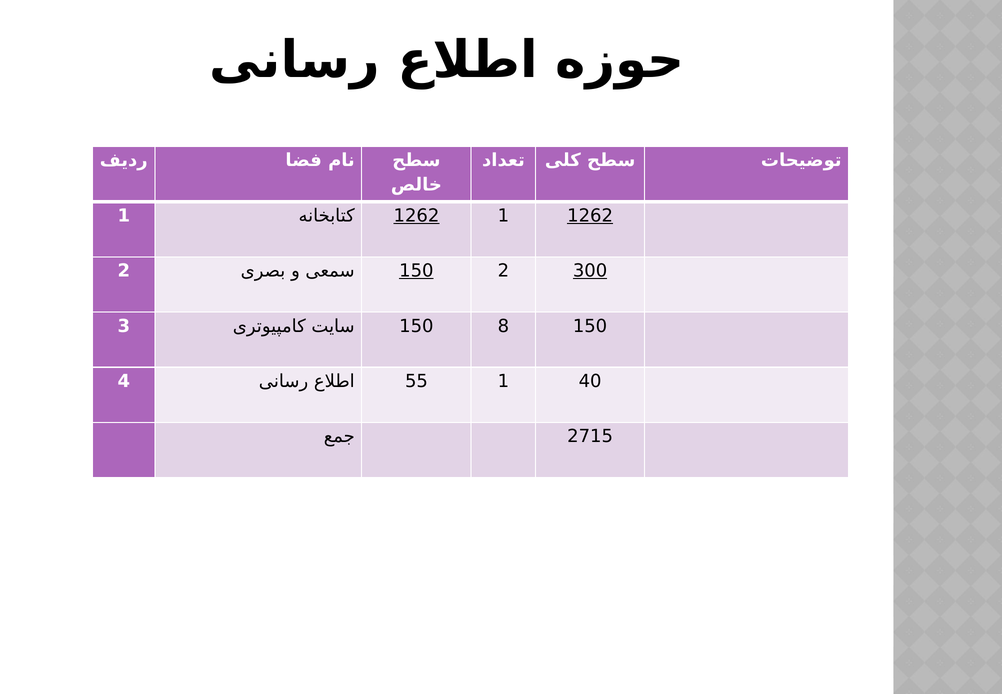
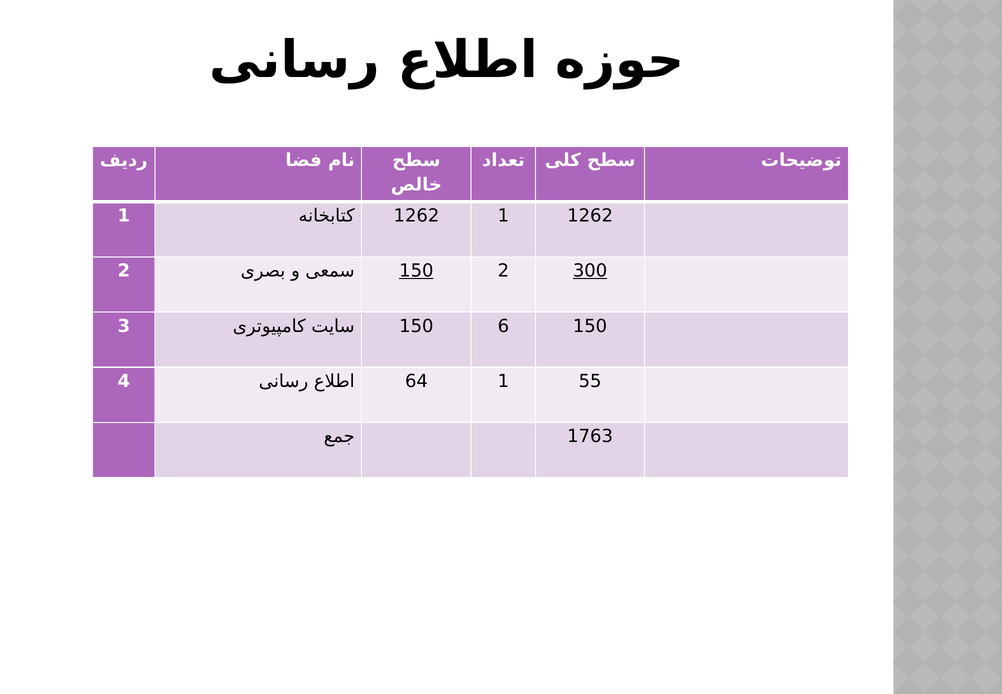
1262 at (416, 216) underline: present -> none
1262 at (590, 216) underline: present -> none
8: 8 -> 6
55: 55 -> 64
40: 40 -> 55
2715: 2715 -> 1763
